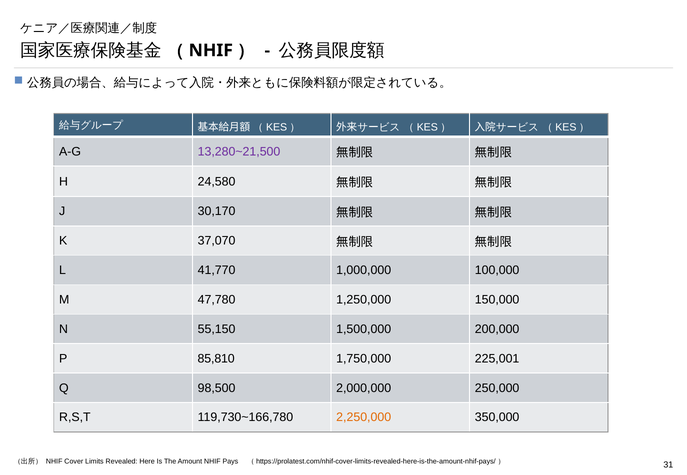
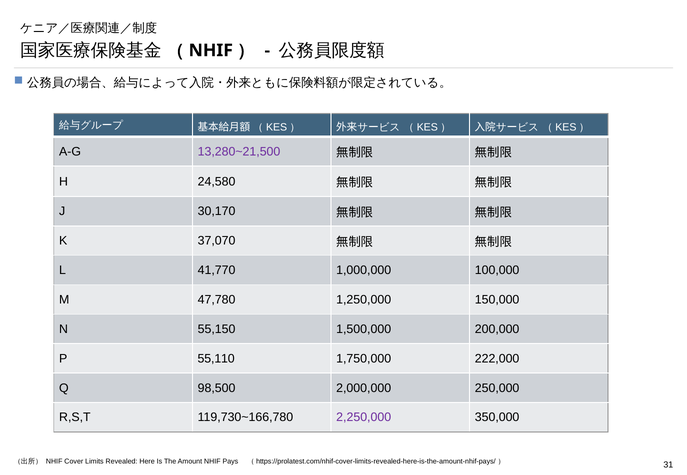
85,810: 85,810 -> 55,110
225,001: 225,001 -> 222,000
2,250,000 colour: orange -> purple
